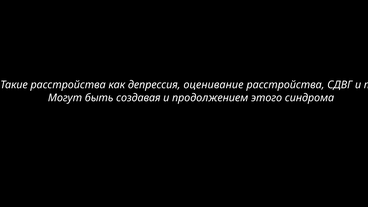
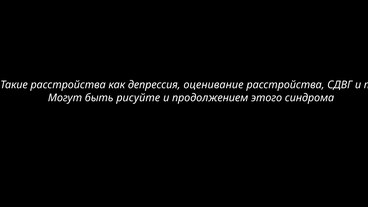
создавая: создавая -> рисуйте
